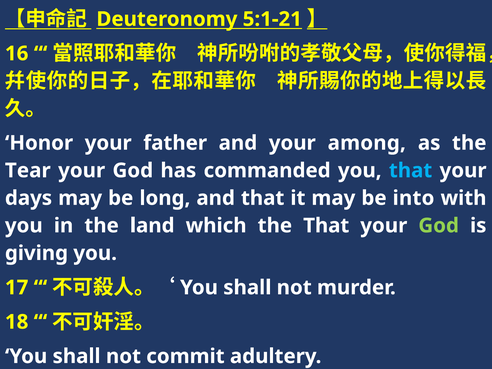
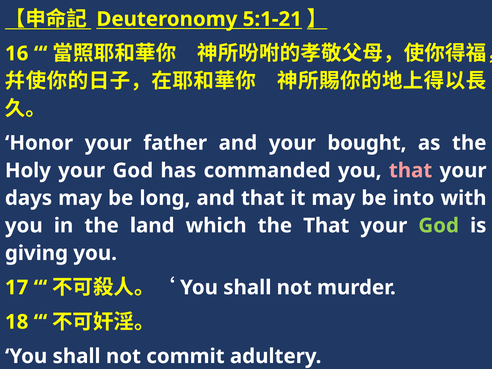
among: among -> bought
Tear: Tear -> Holy
that at (411, 171) colour: light blue -> pink
